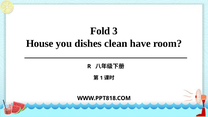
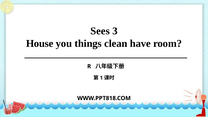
Fold: Fold -> Sees
dishes: dishes -> things
